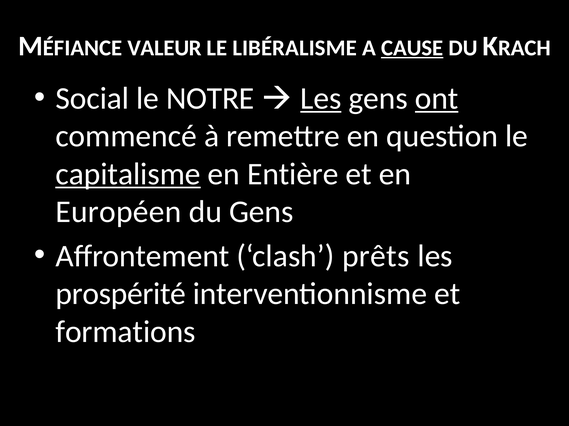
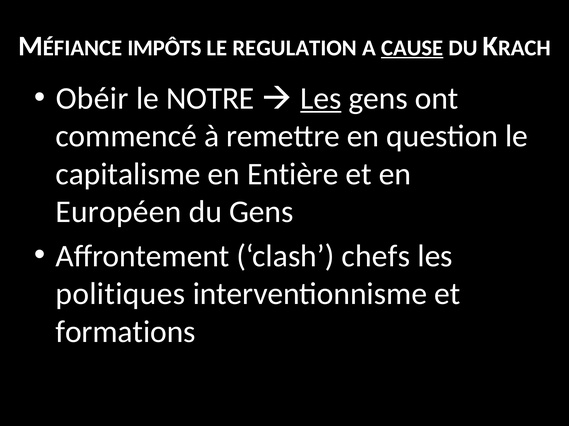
VALEUR: VALEUR -> IMPÔTS
LIBÉRALISME: LIBÉRALISME -> REGULATION
Social: Social -> Obéir
ont underline: present -> none
capitalisme underline: present -> none
prêts: prêts -> chefs
prospérité: prospérité -> politiques
